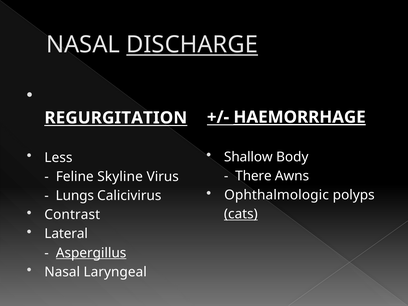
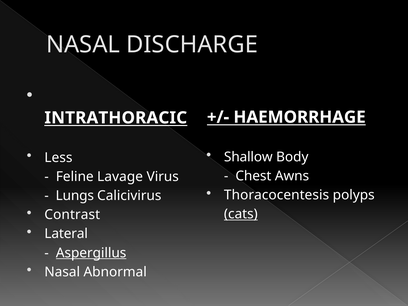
DISCHARGE underline: present -> none
HAEMORRHAGE underline: present -> none
REGURGITATION: REGURGITATION -> INTRATHORACIC
There: There -> Chest
Skyline: Skyline -> Lavage
Ophthalmologic: Ophthalmologic -> Thoracocentesis
Laryngeal: Laryngeal -> Abnormal
